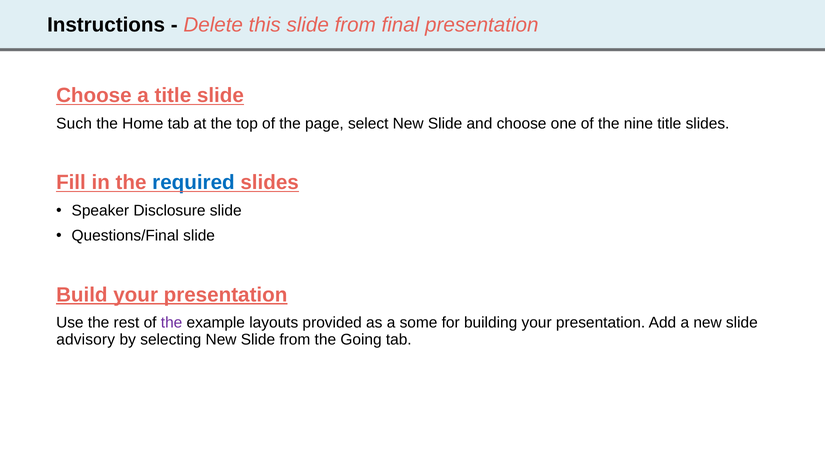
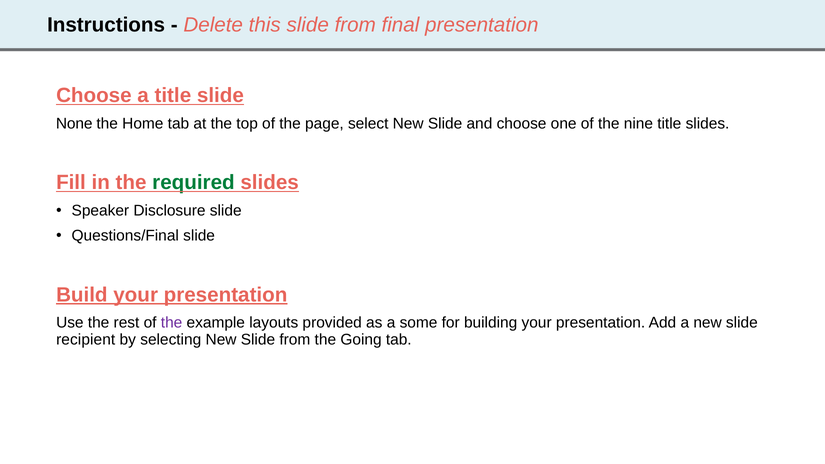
Such: Such -> None
required colour: blue -> green
advisory: advisory -> recipient
